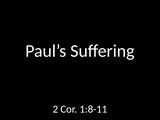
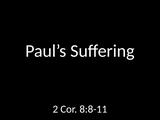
1:8-11: 1:8-11 -> 8:8-11
